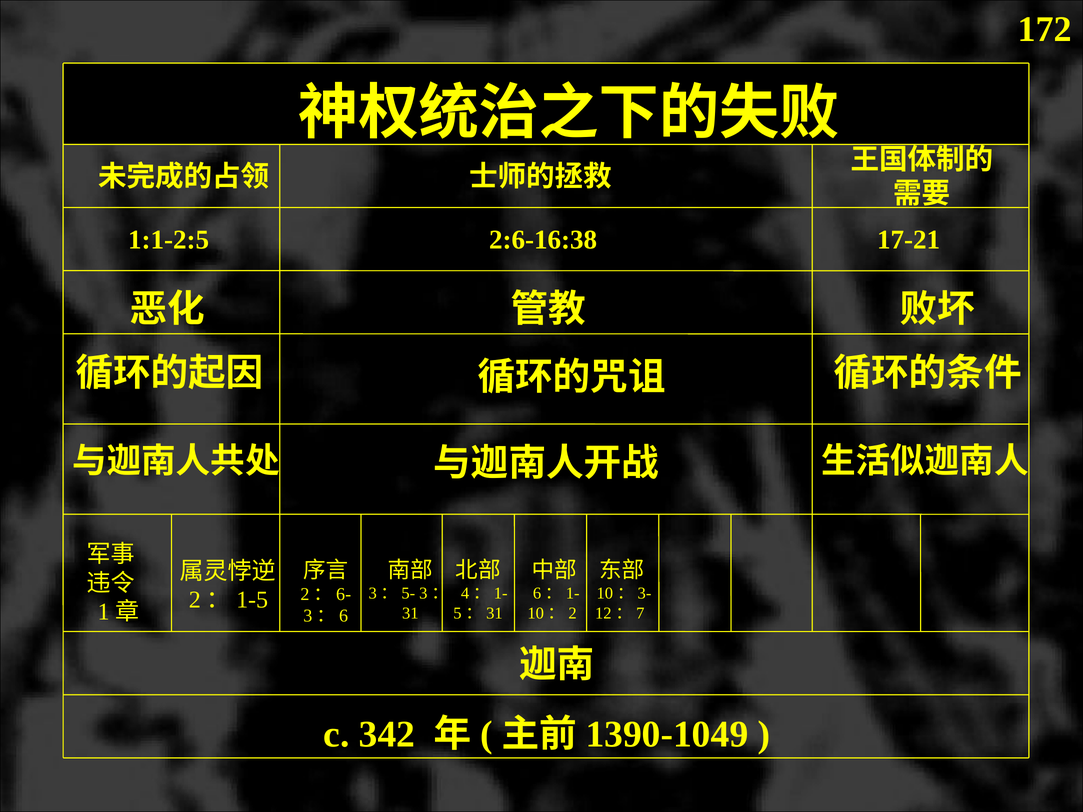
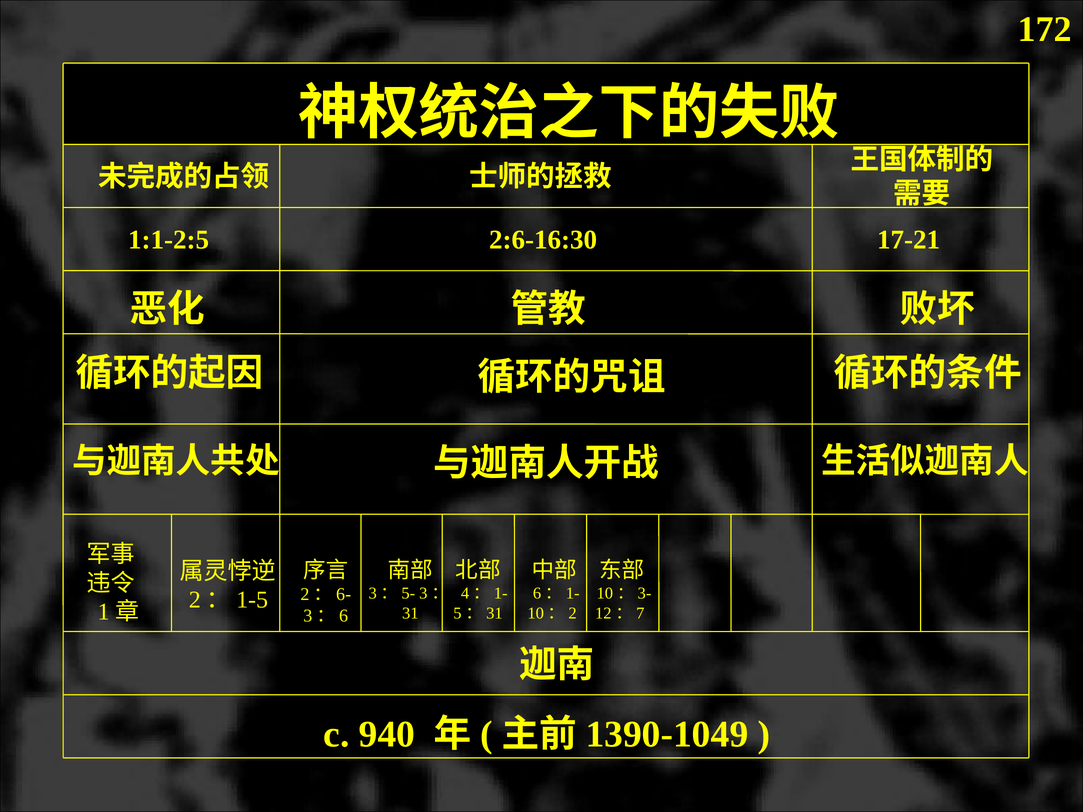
2:6-16:38: 2:6-16:38 -> 2:6-16:30
342: 342 -> 940
